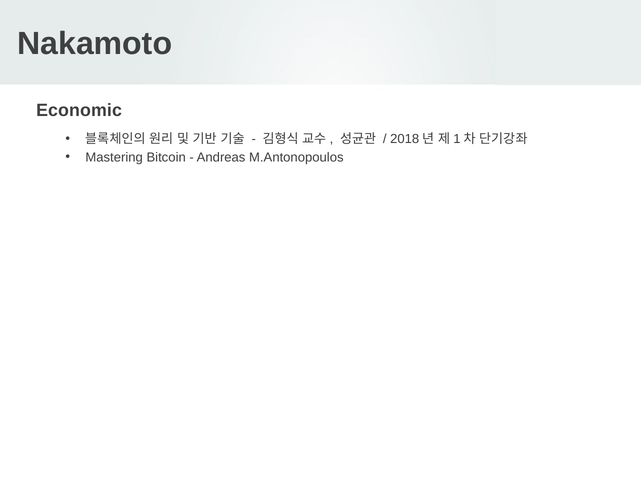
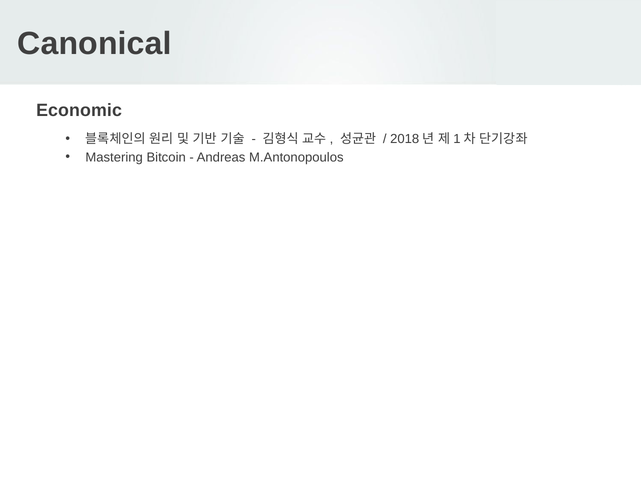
Nakamoto: Nakamoto -> Canonical
